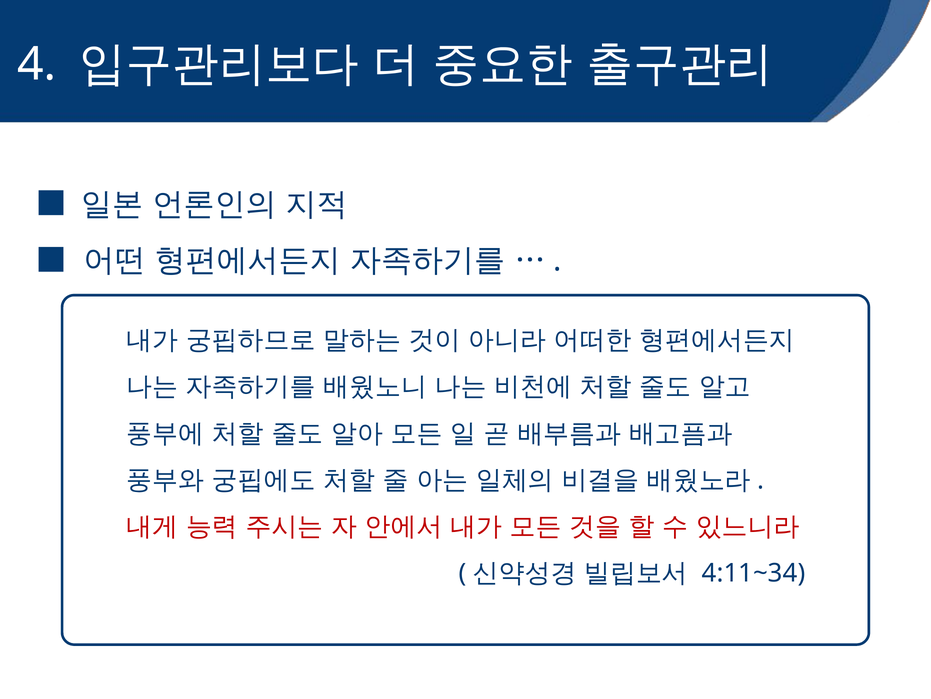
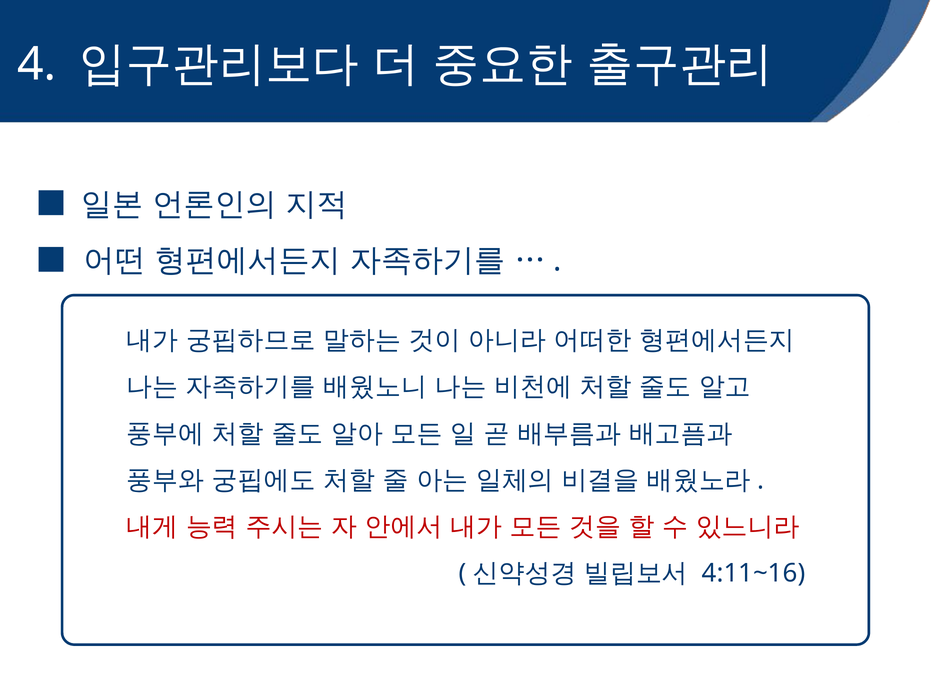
4:11~34: 4:11~34 -> 4:11~16
